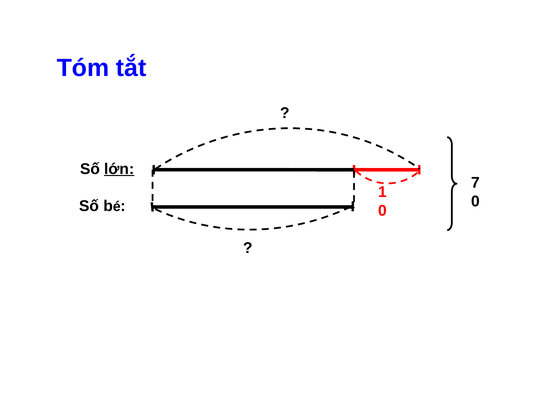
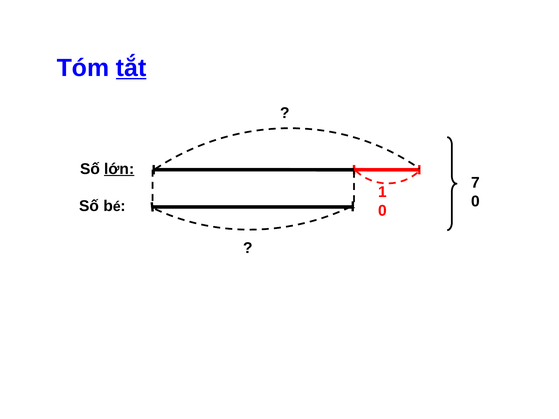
tắt underline: none -> present
